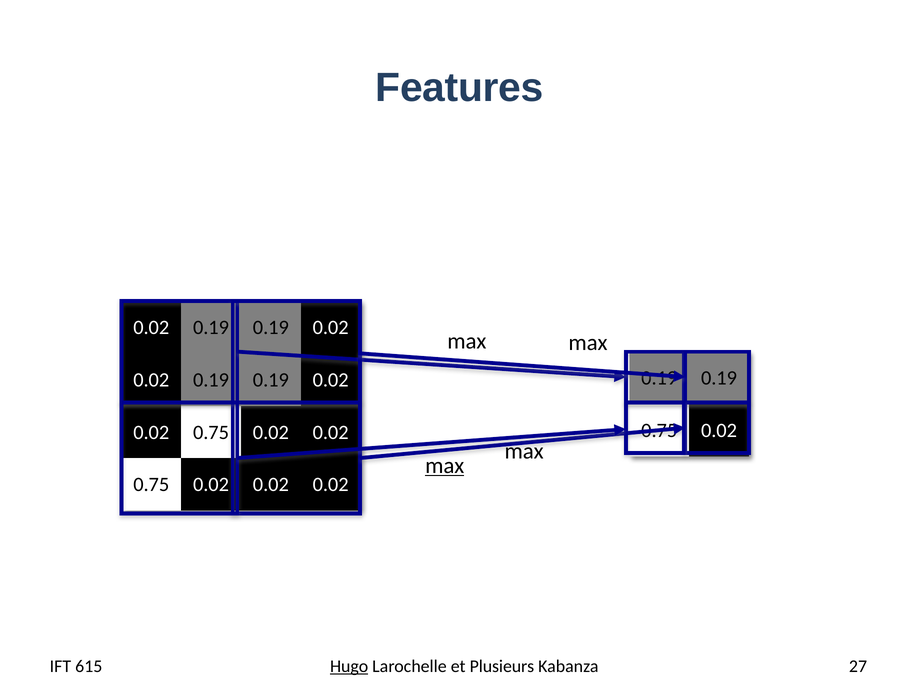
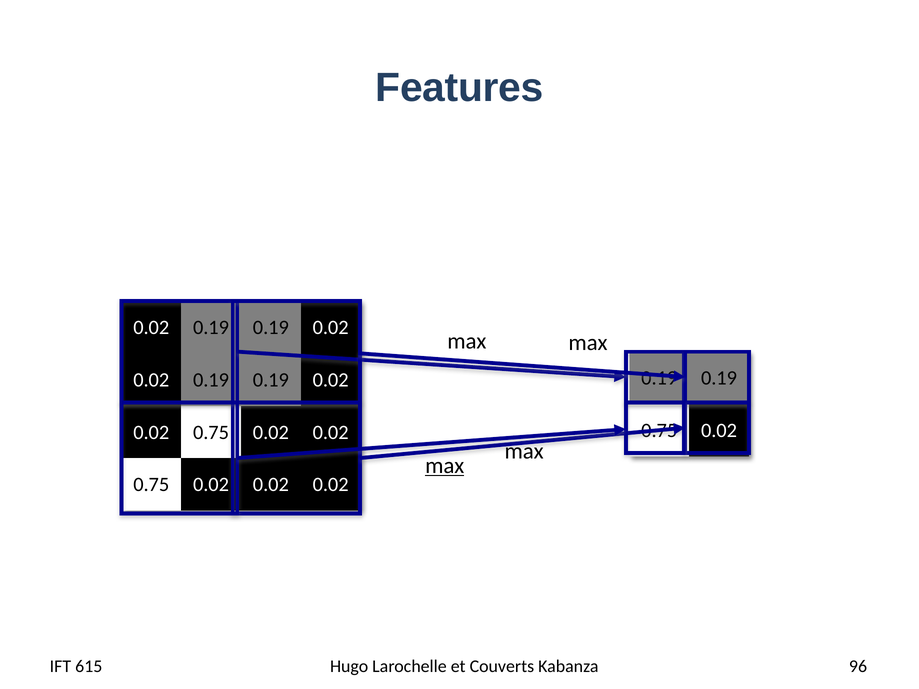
Hugo underline: present -> none
Plusieurs: Plusieurs -> Couverts
27: 27 -> 96
